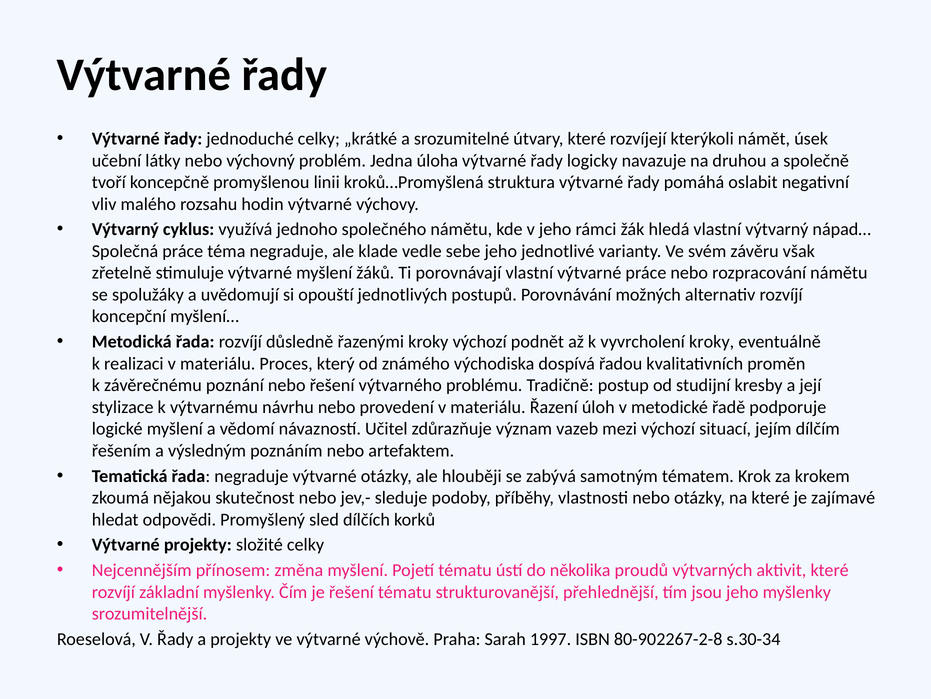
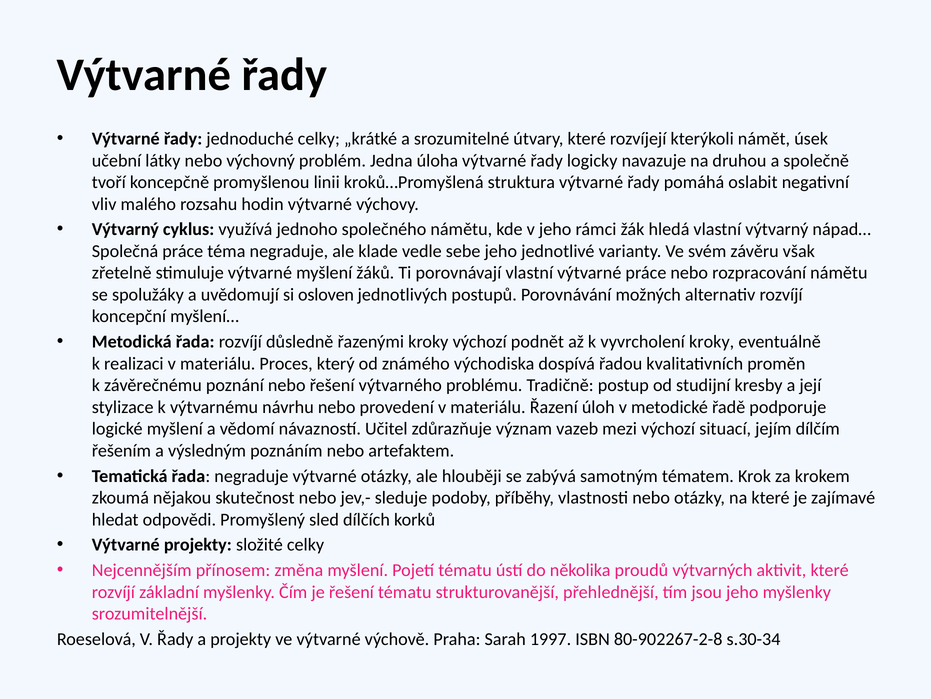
opouští: opouští -> osloven
